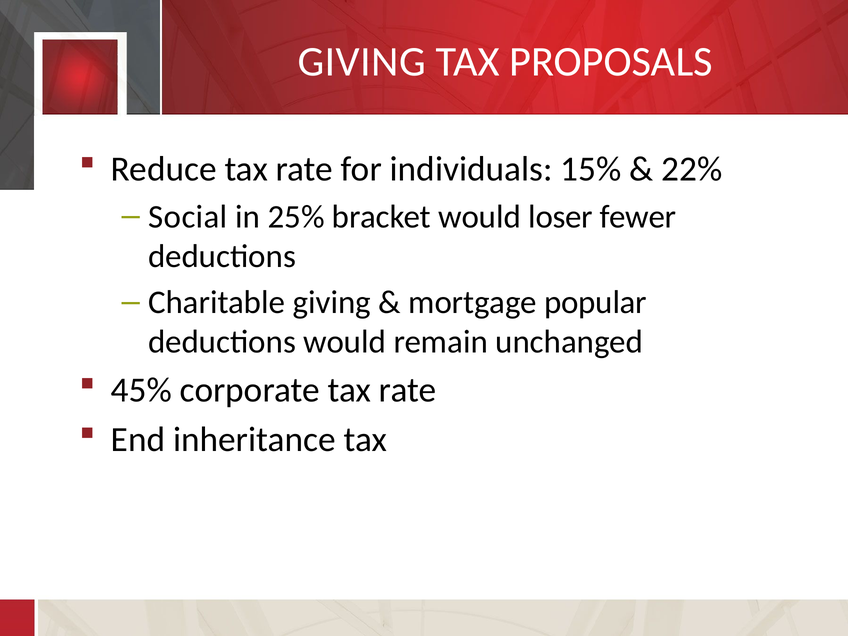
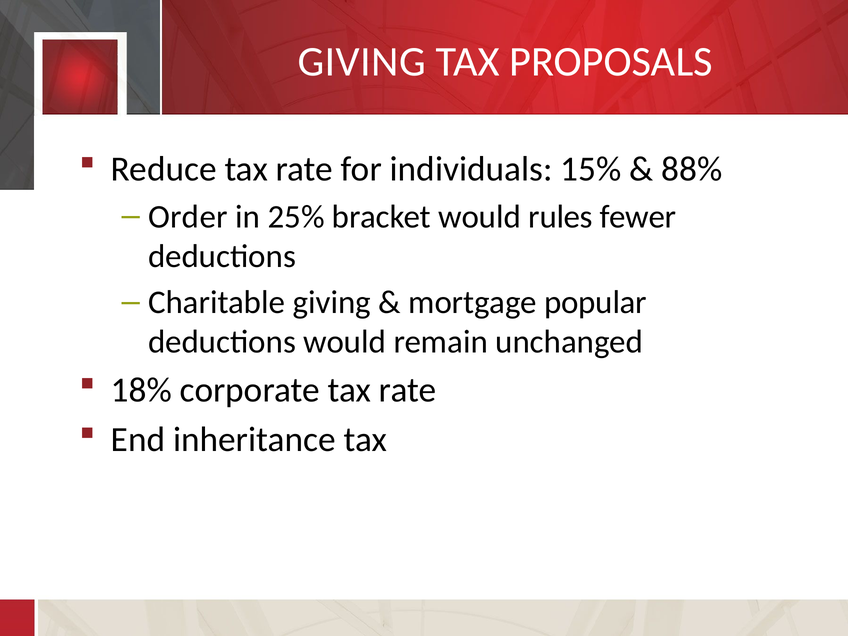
22%: 22% -> 88%
Social: Social -> Order
loser: loser -> rules
45%: 45% -> 18%
